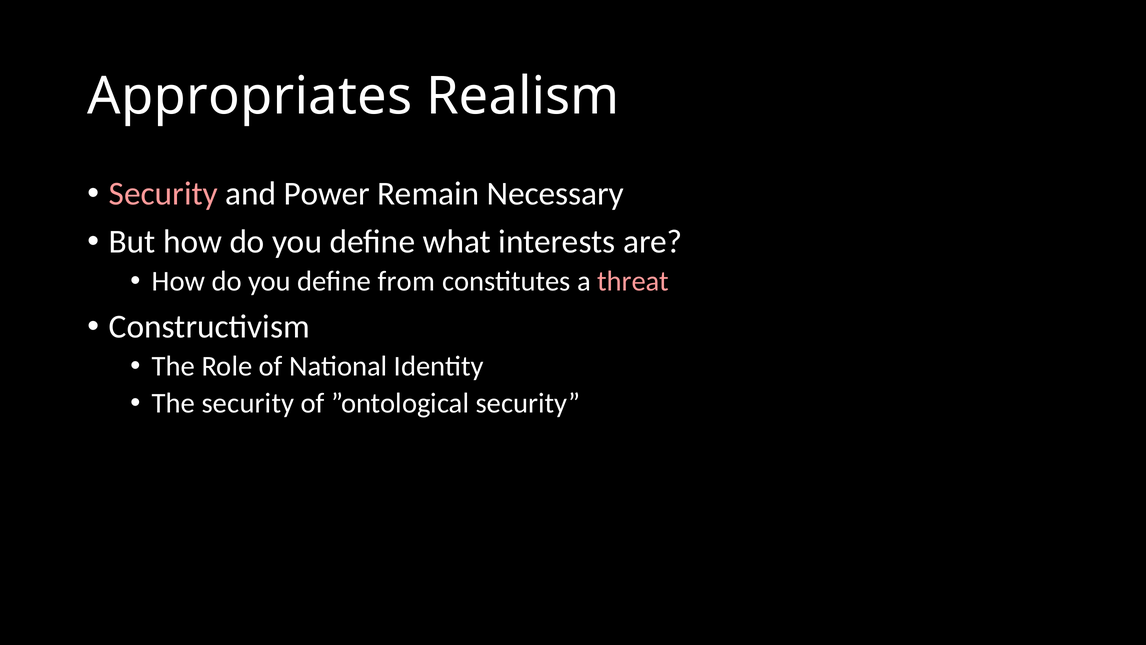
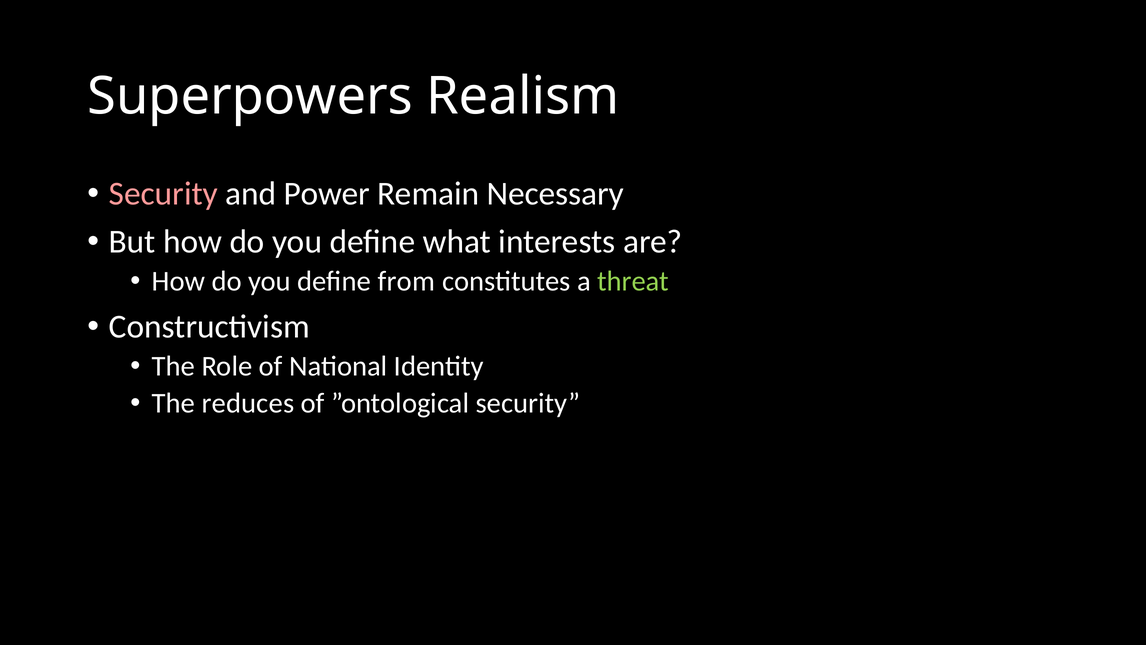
Appropriates: Appropriates -> Superpowers
threat colour: pink -> light green
The security: security -> reduces
